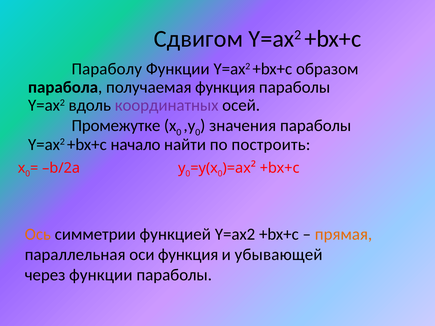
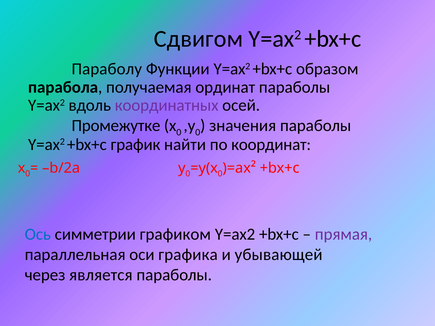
получаемая функция: функция -> ординат
начало: начало -> график
построить: построить -> координат
Ось colour: orange -> blue
функцией: функцией -> графиком
прямая colour: orange -> purple
оси функция: функция -> графика
через функции: функции -> является
